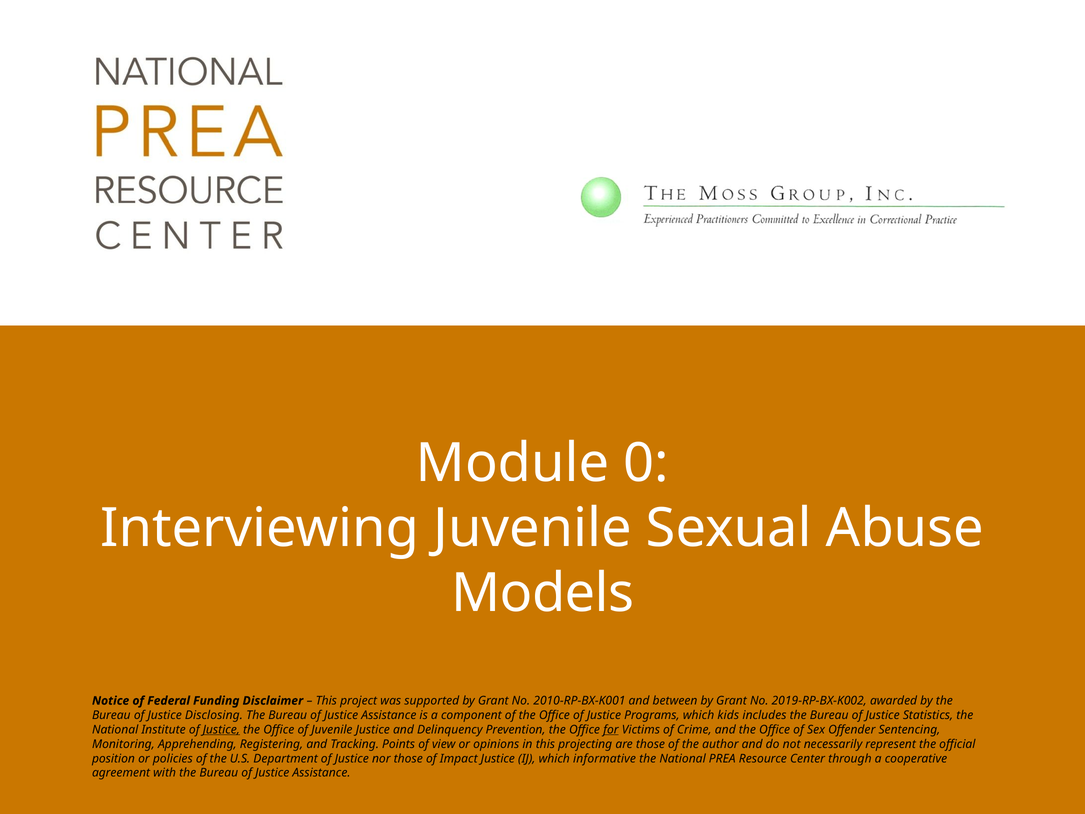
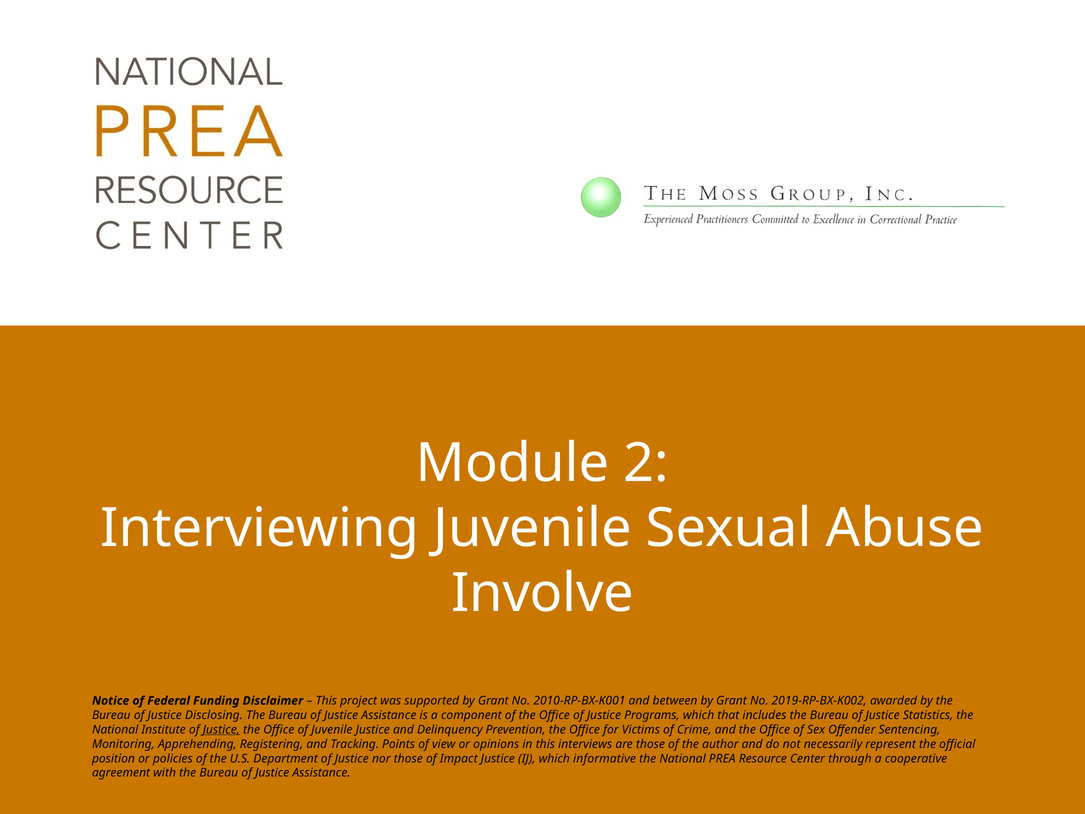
0: 0 -> 2
Models: Models -> Involve
kids: kids -> that
for underline: present -> none
projecting: projecting -> interviews
